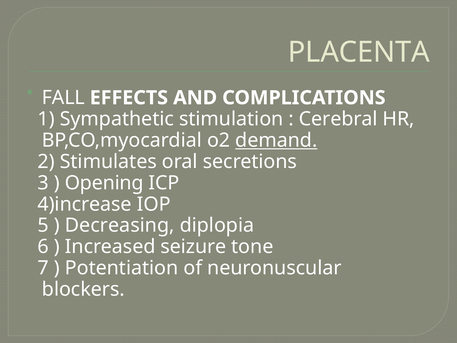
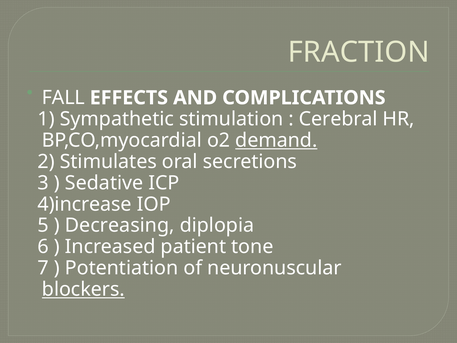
PLACENTA: PLACENTA -> FRACTION
Opening: Opening -> Sedative
seizure: seizure -> patient
blockers underline: none -> present
